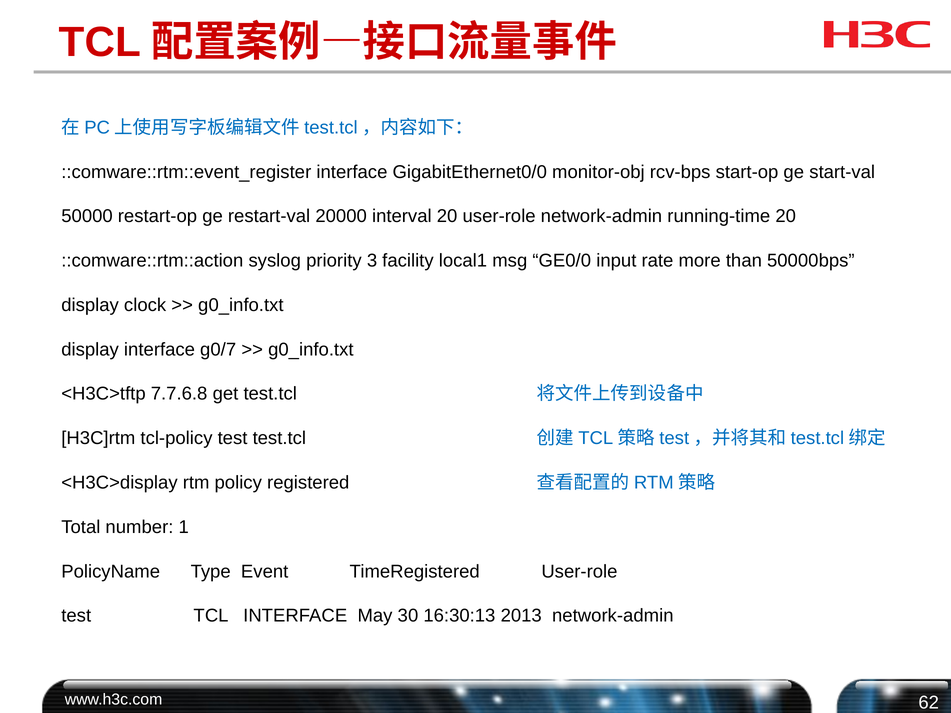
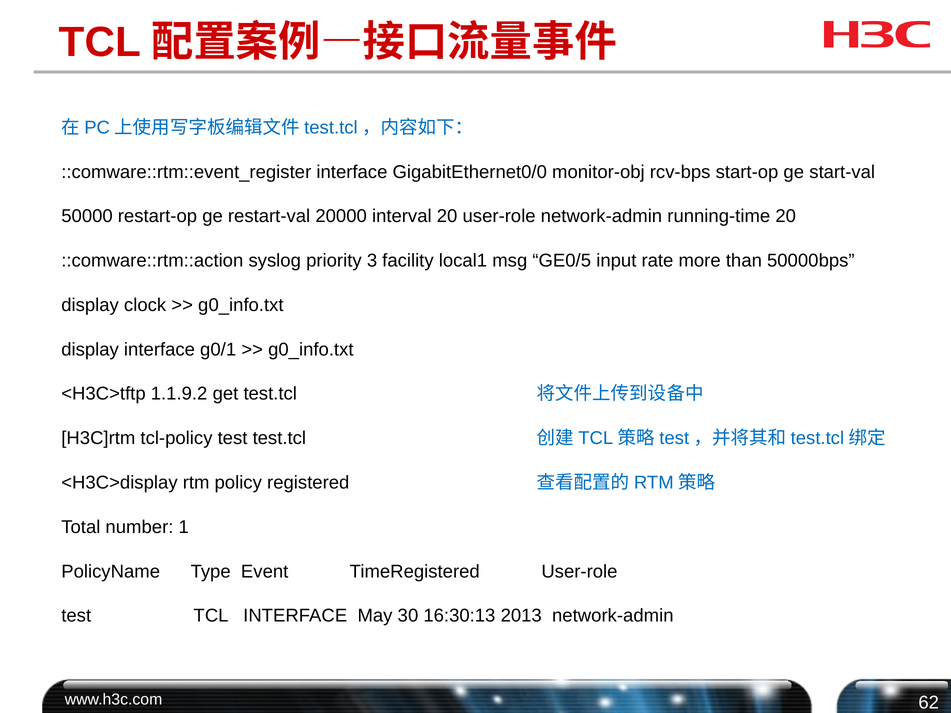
GE0/0: GE0/0 -> GE0/5
g0/7: g0/7 -> g0/1
7.7.6.8: 7.7.6.8 -> 1.1.9.2
